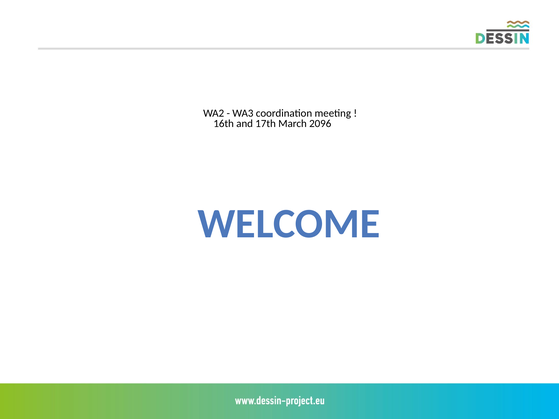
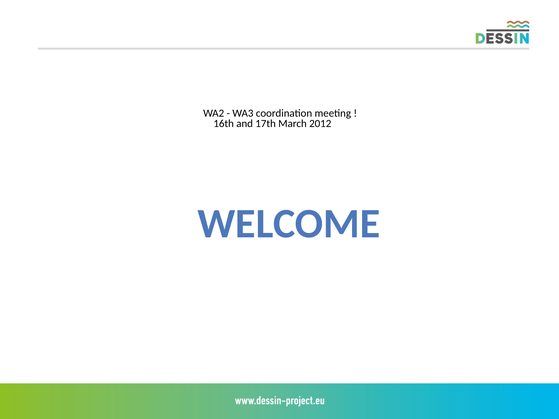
2096: 2096 -> 2012
